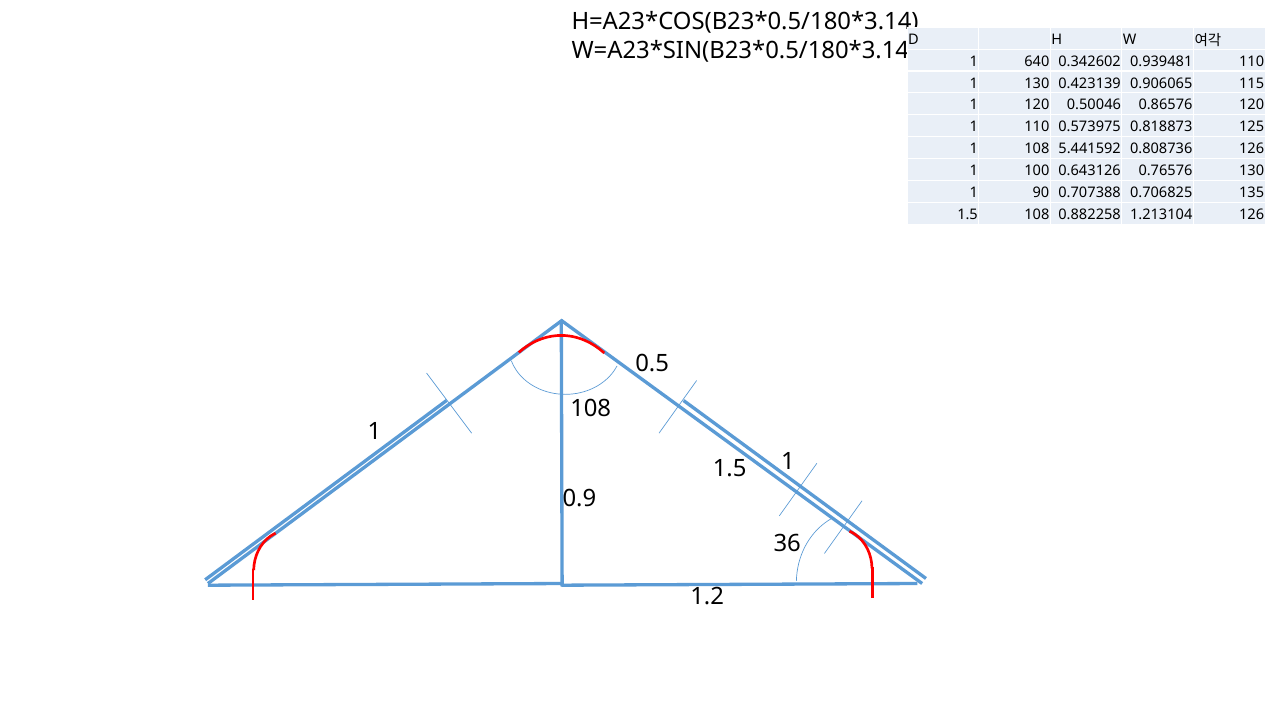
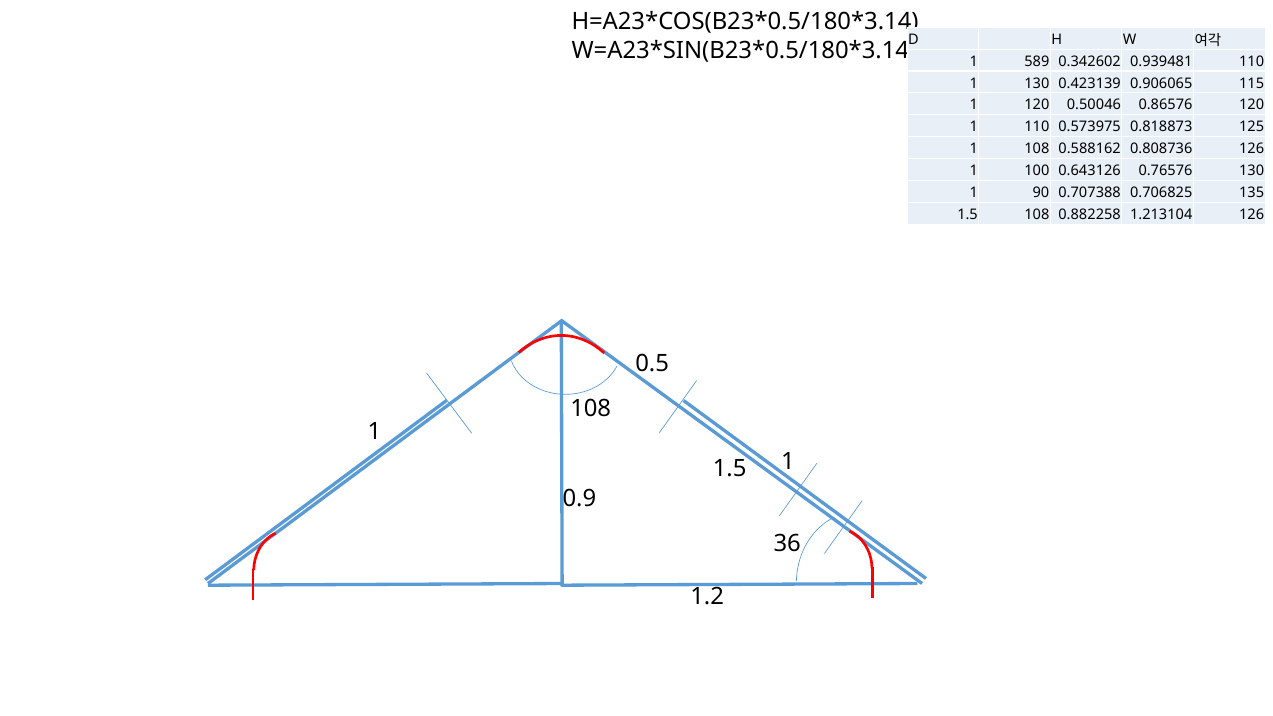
640: 640 -> 589
5.441592: 5.441592 -> 0.588162
